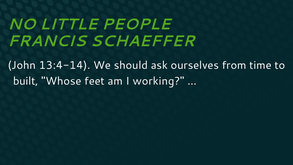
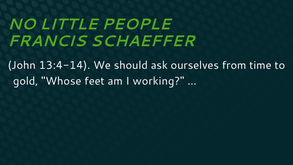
built: built -> gold
